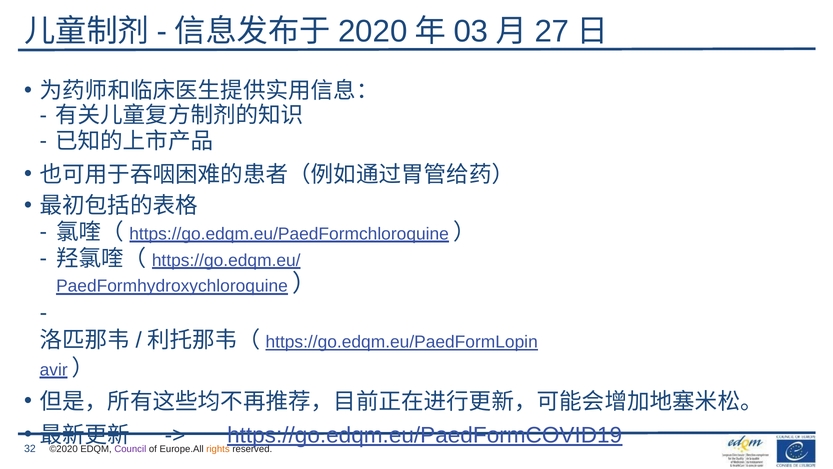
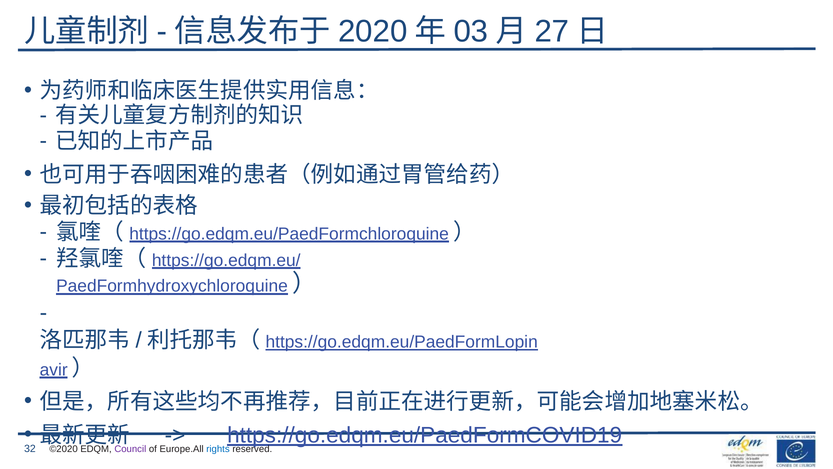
rights colour: orange -> blue
